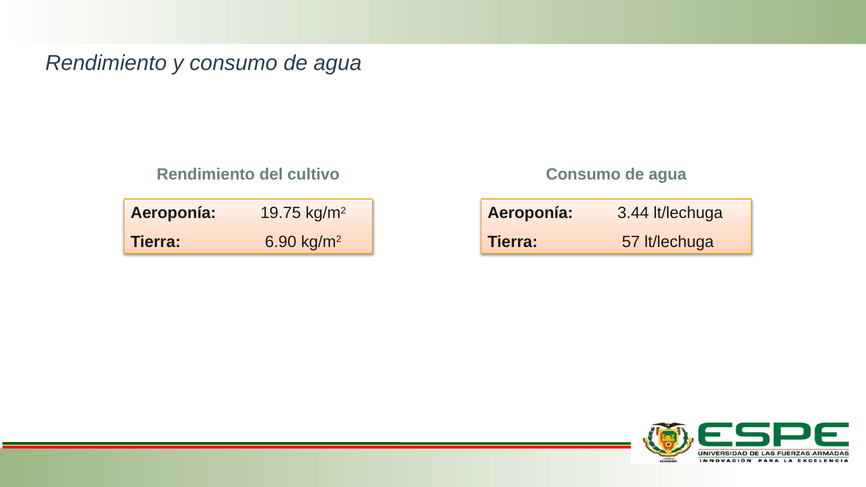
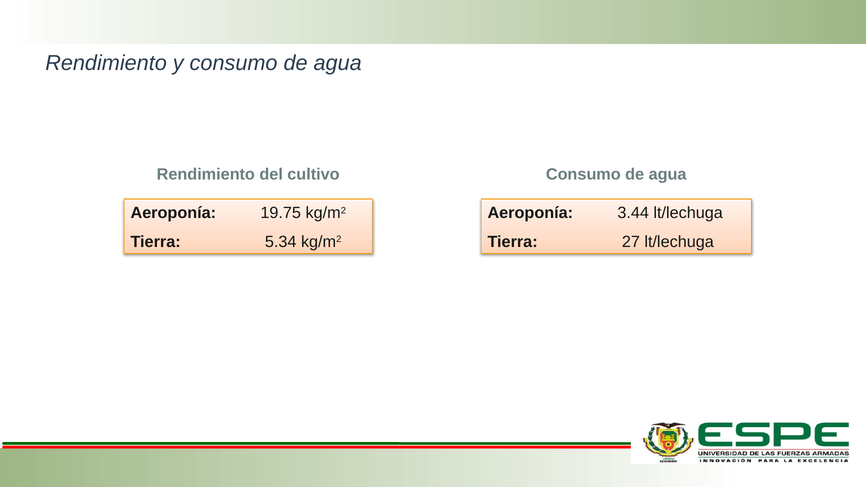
6.90: 6.90 -> 5.34
57: 57 -> 27
